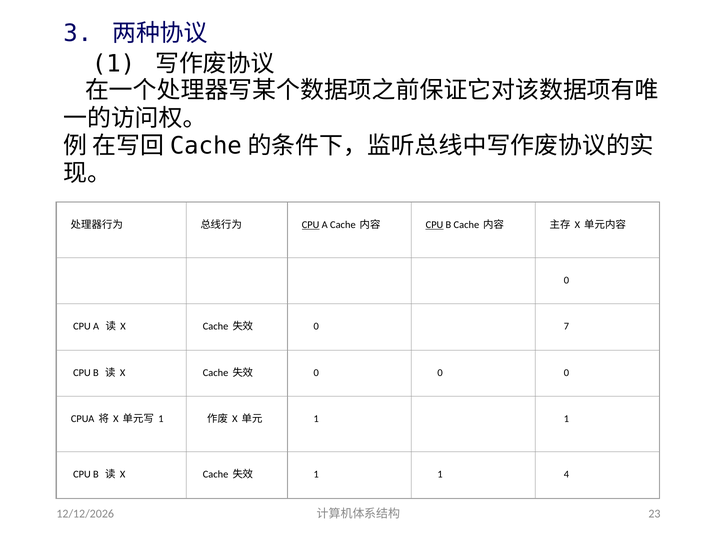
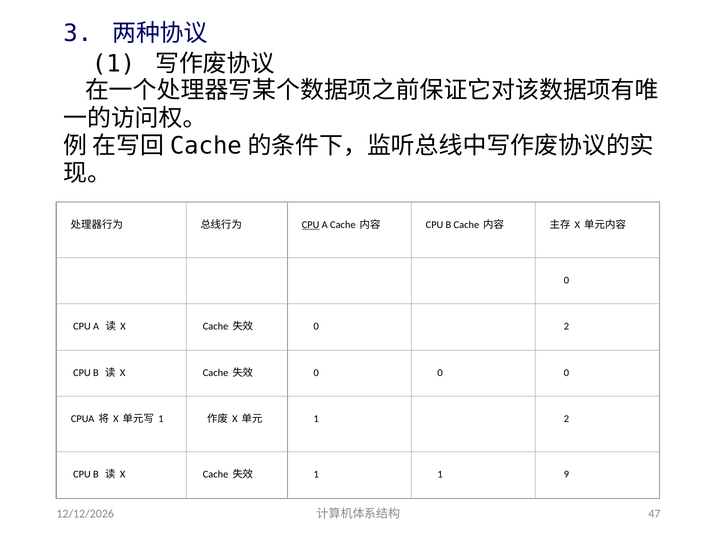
CPU at (435, 225) underline: present -> none
0 7: 7 -> 2
1 at (566, 419): 1 -> 2
4: 4 -> 9
23: 23 -> 47
